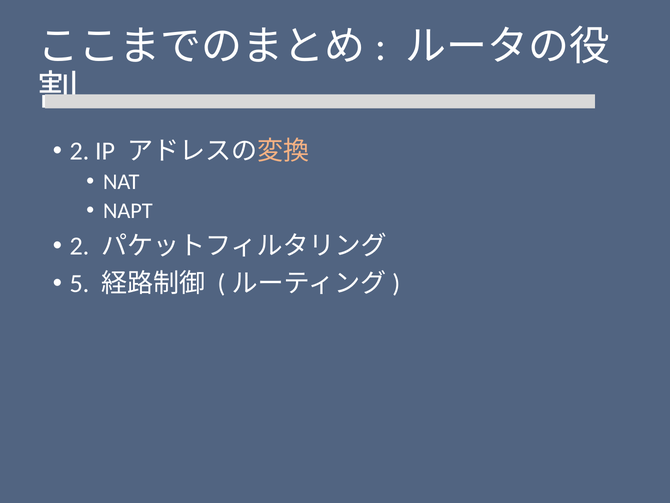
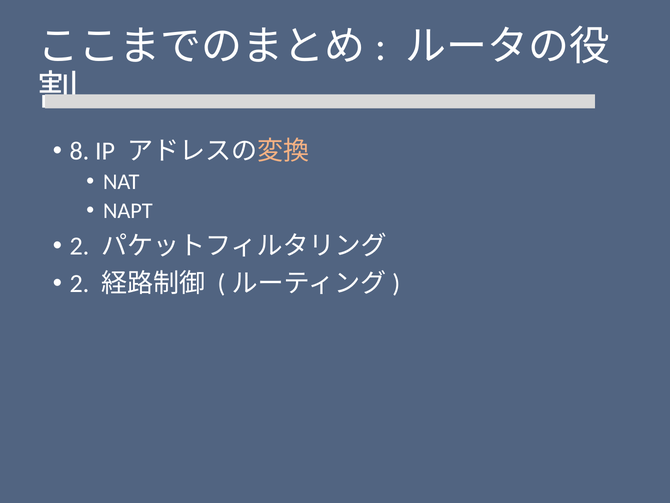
2 at (79, 151): 2 -> 8
5 at (79, 283): 5 -> 2
